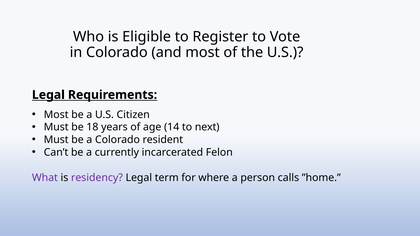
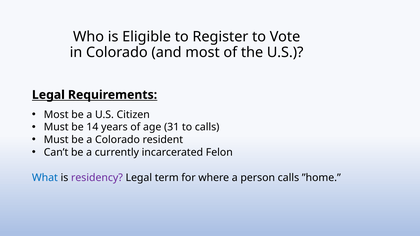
18: 18 -> 14
14: 14 -> 31
to next: next -> calls
What colour: purple -> blue
